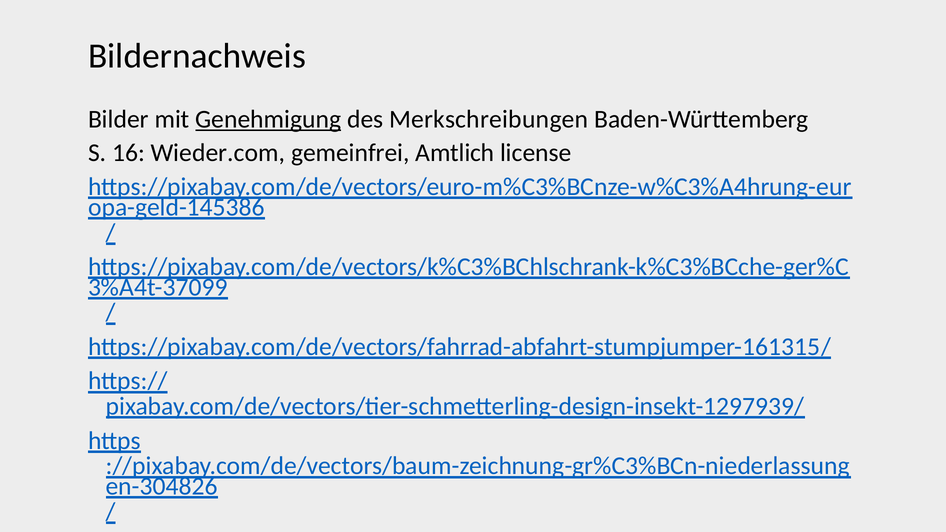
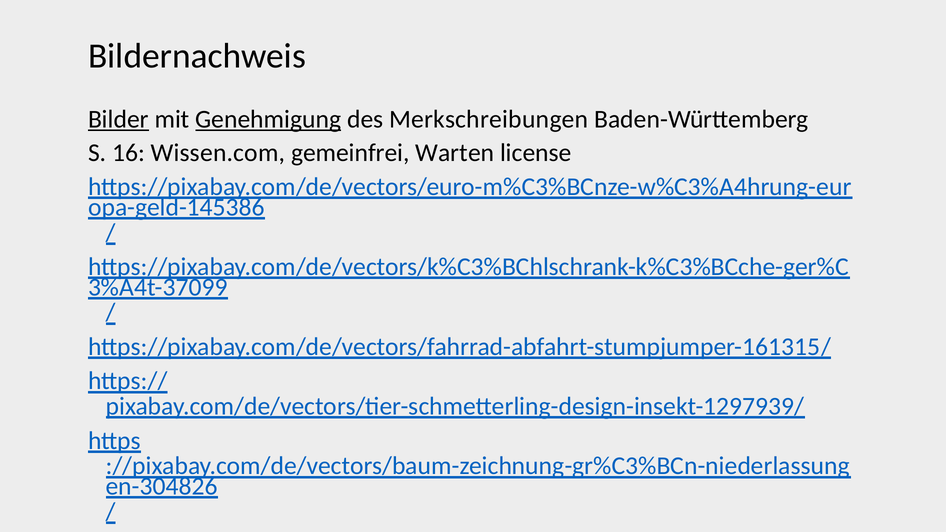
Bilder underline: none -> present
Wieder.com: Wieder.com -> Wissen.com
Amtlich: Amtlich -> Warten
